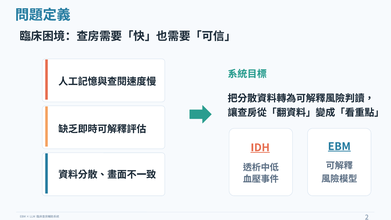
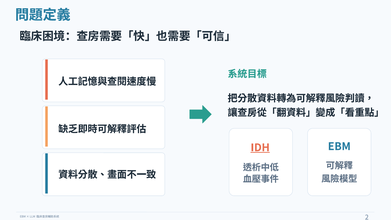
EBM at (339, 147) underline: present -> none
